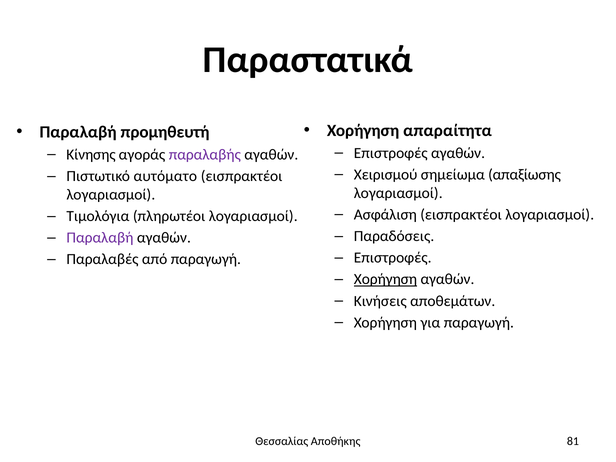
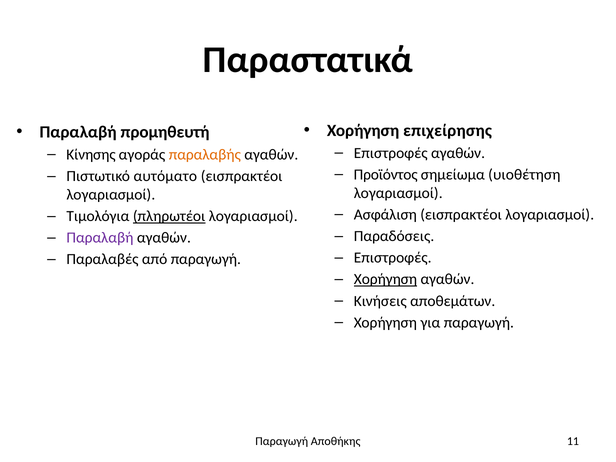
απαραίτητα: απαραίτητα -> επιχείρησης
παραλαβής colour: purple -> orange
Χειρισμού: Χειρισμού -> Προϊόντος
απαξίωσης: απαξίωσης -> υιοθέτηση
πληρωτέοι underline: none -> present
Θεσσαλίας at (282, 441): Θεσσαλίας -> Παραγωγή
81: 81 -> 11
